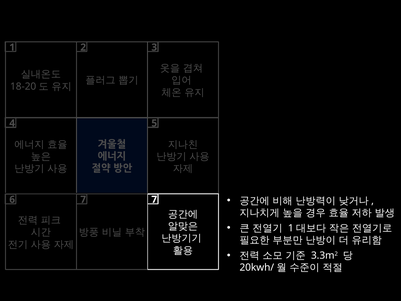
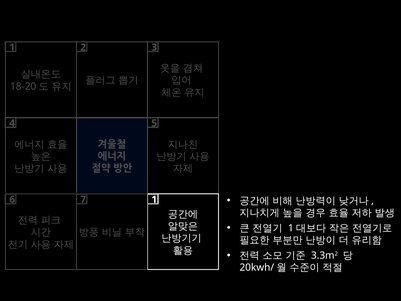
7 at (154, 199): 7 -> 1
